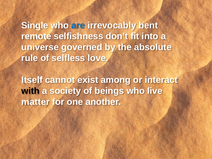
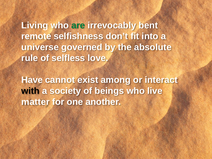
Single: Single -> Living
are colour: blue -> green
Itself: Itself -> Have
